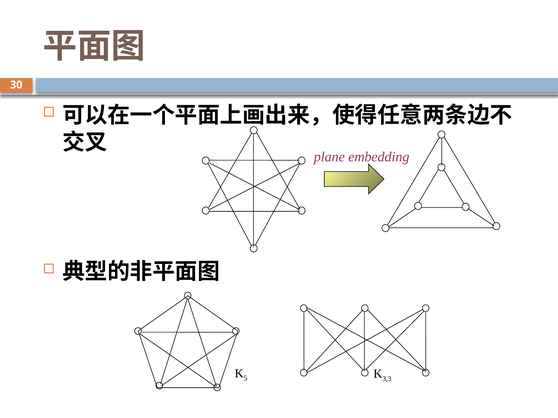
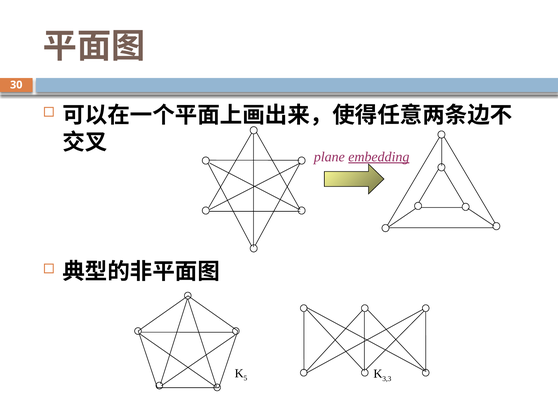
embedding underline: none -> present
